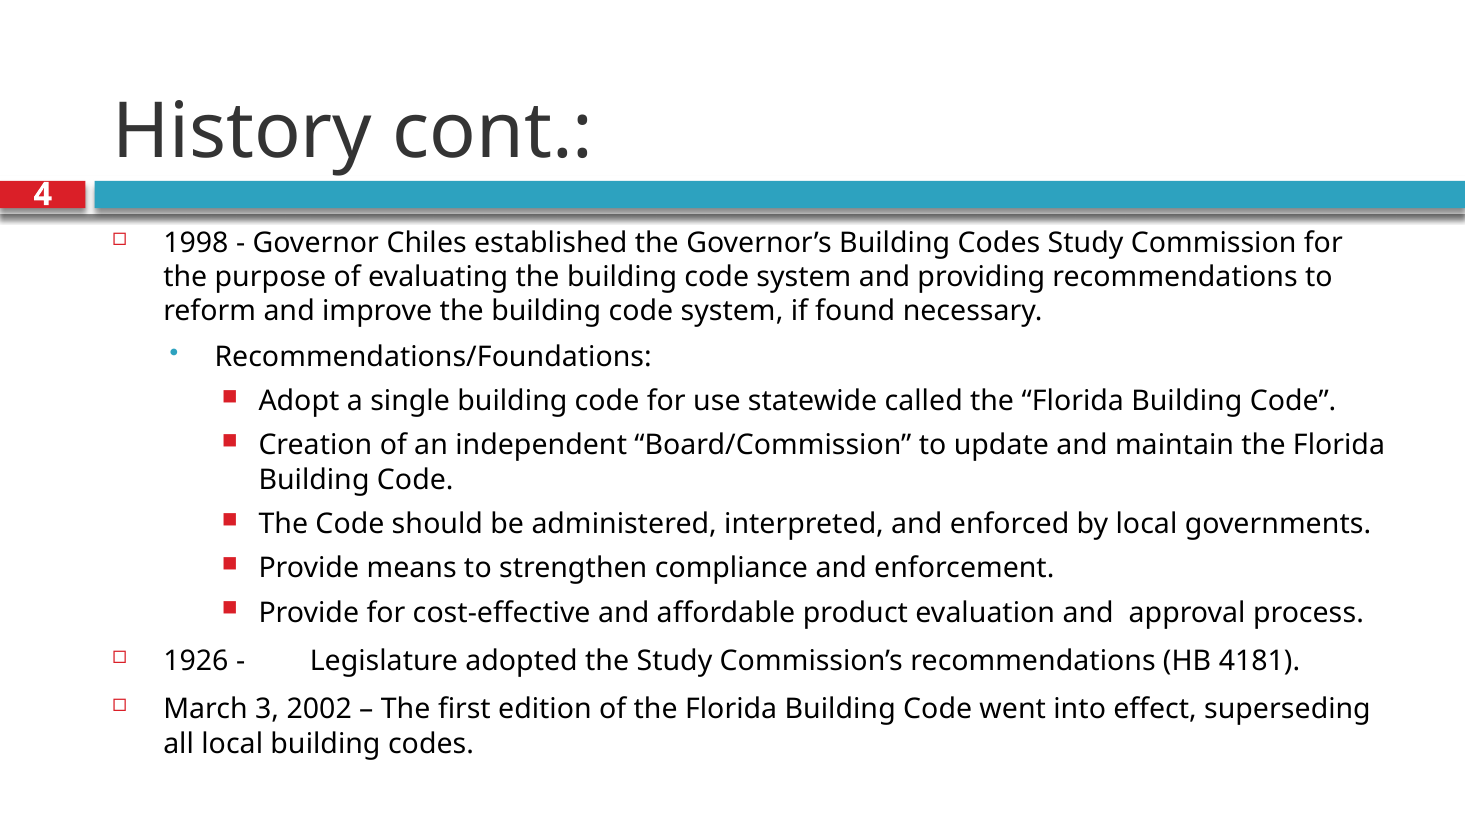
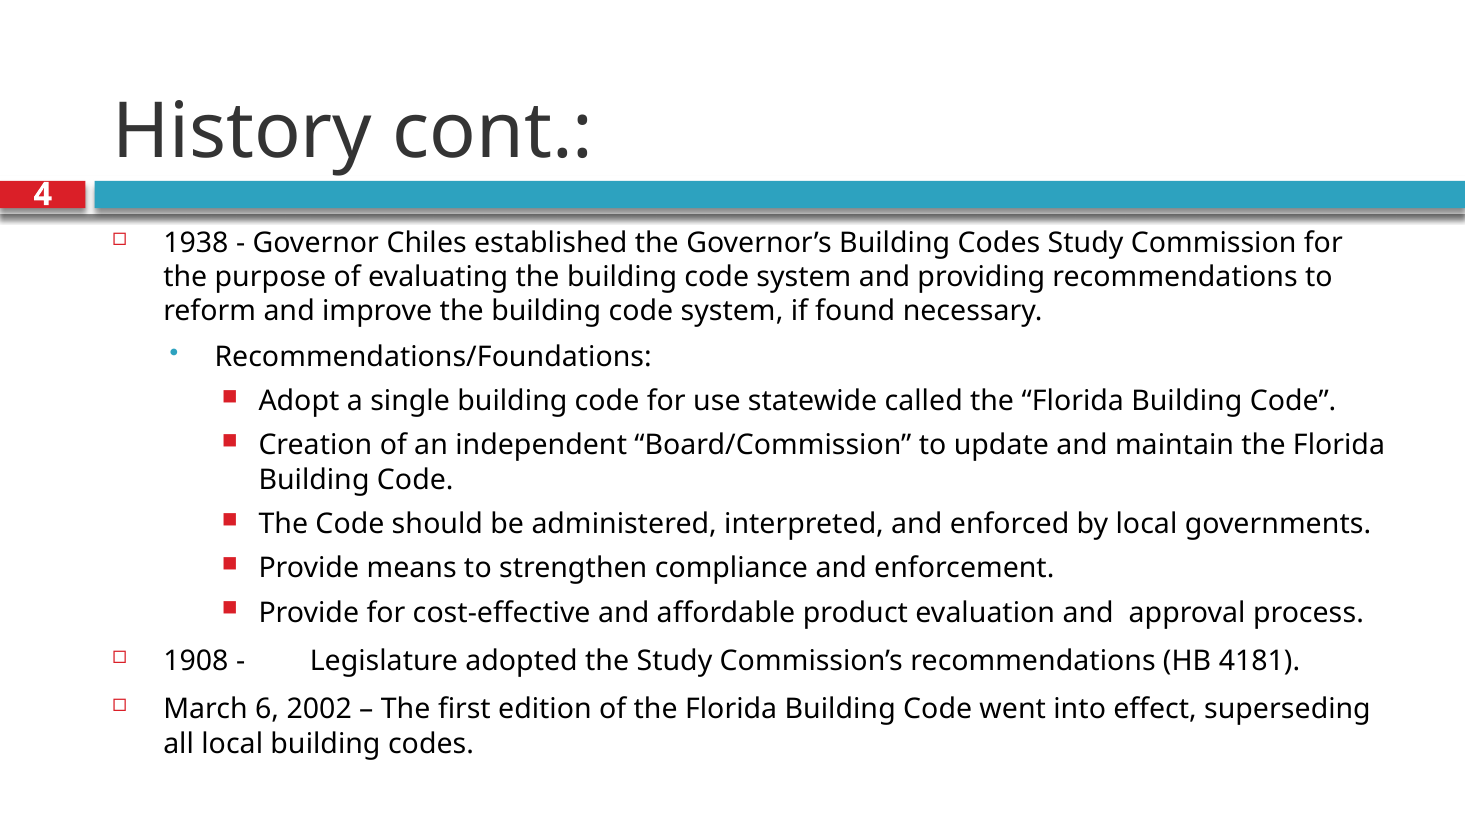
1998: 1998 -> 1938
1926: 1926 -> 1908
3: 3 -> 6
